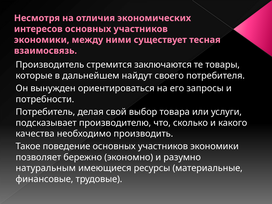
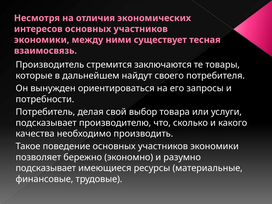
натуральным at (46, 168): натуральным -> подсказывает
